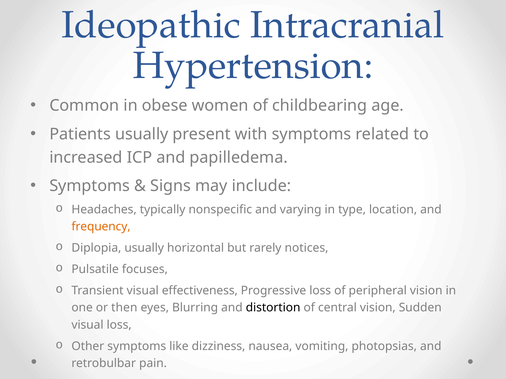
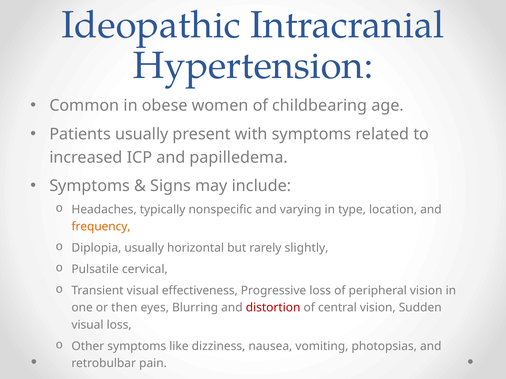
notices: notices -> slightly
focuses: focuses -> cervical
distortion colour: black -> red
